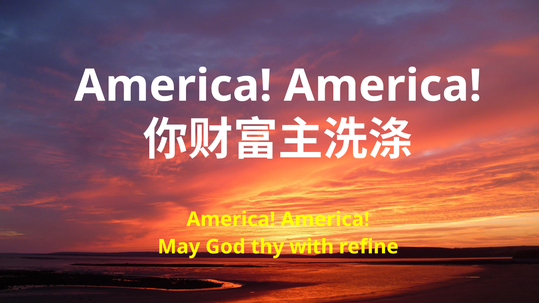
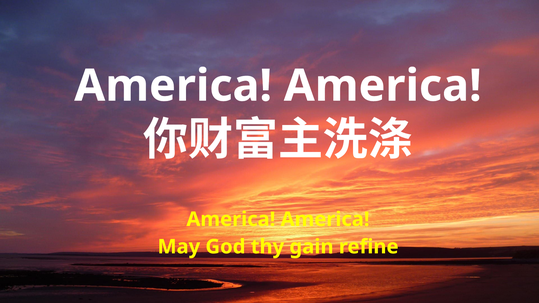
with: with -> gain
